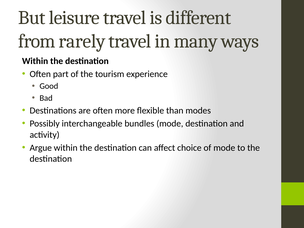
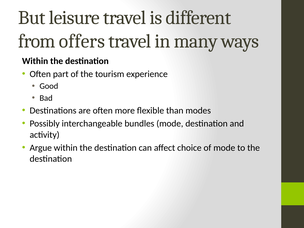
rarely: rarely -> offers
